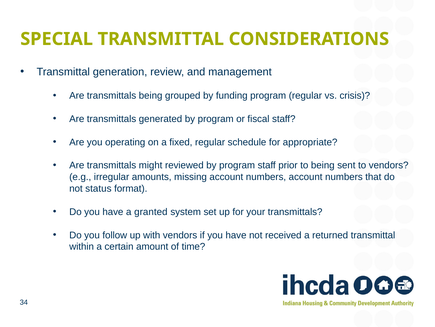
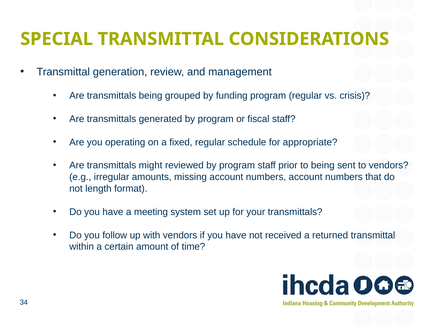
status: status -> length
granted: granted -> meeting
